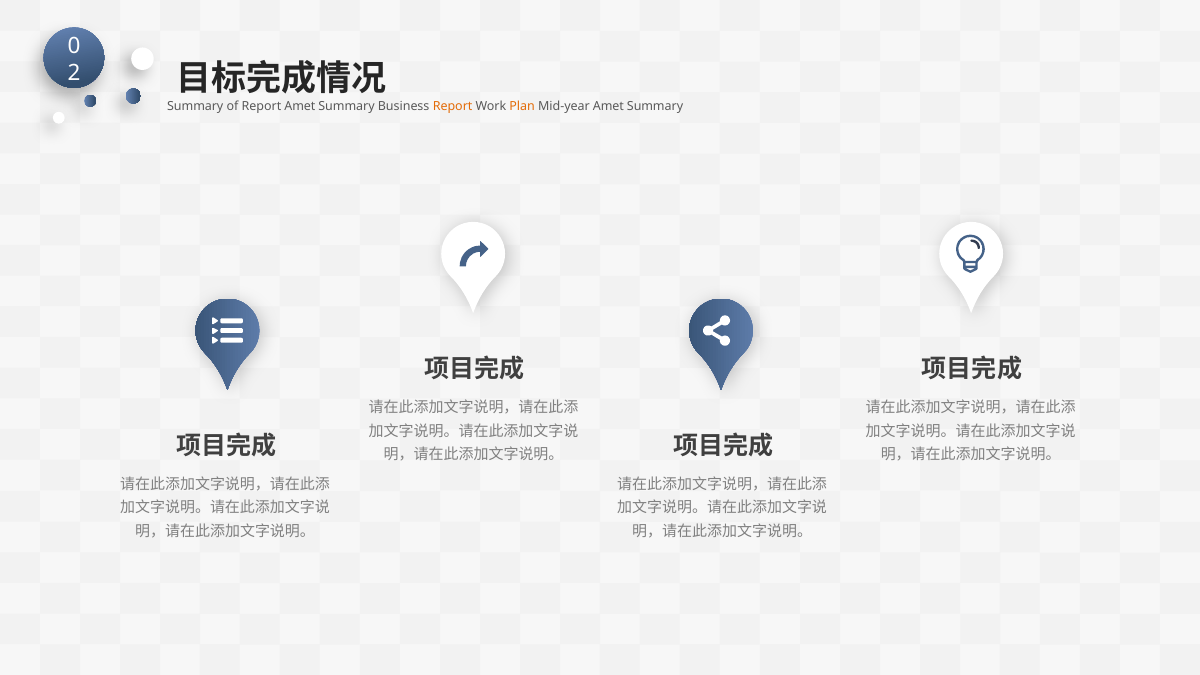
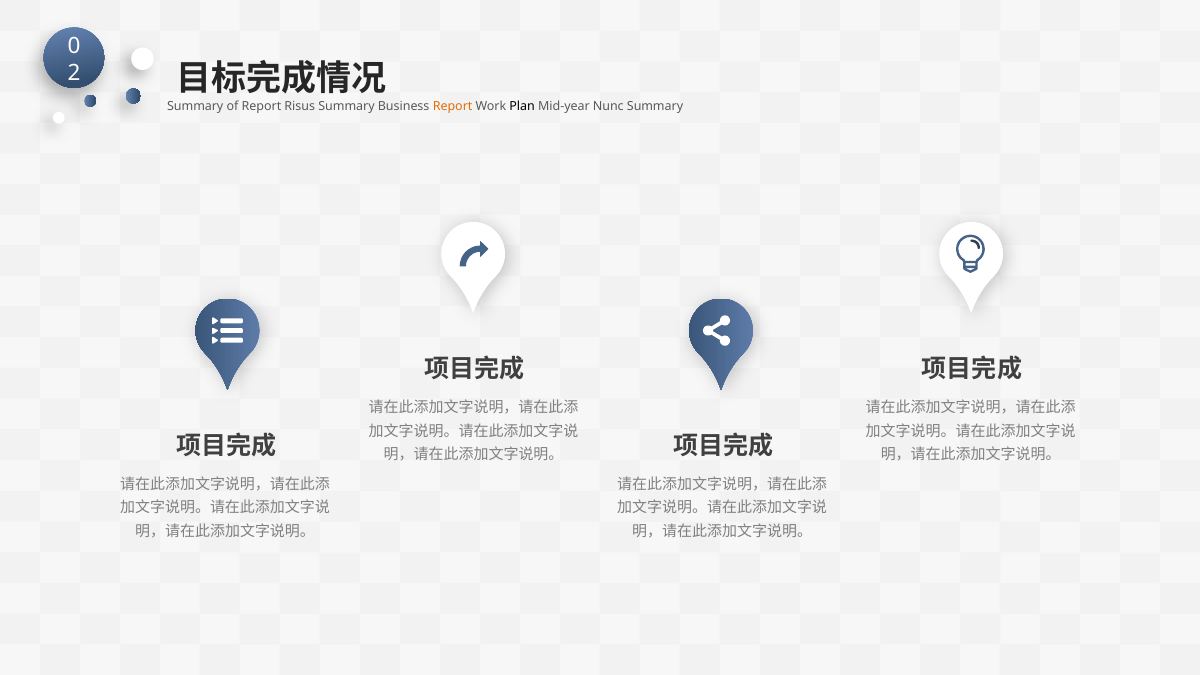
Report Amet: Amet -> Risus
Plan colour: orange -> black
Mid-year Amet: Amet -> Nunc
